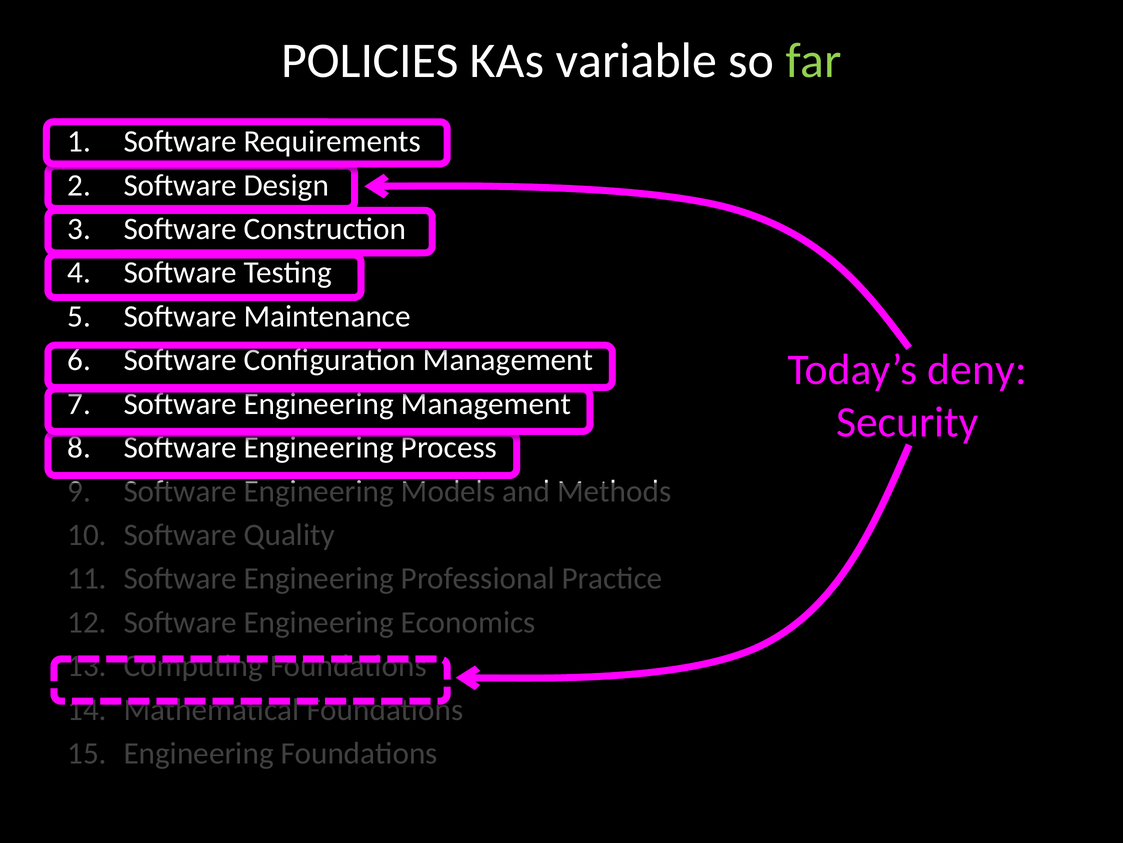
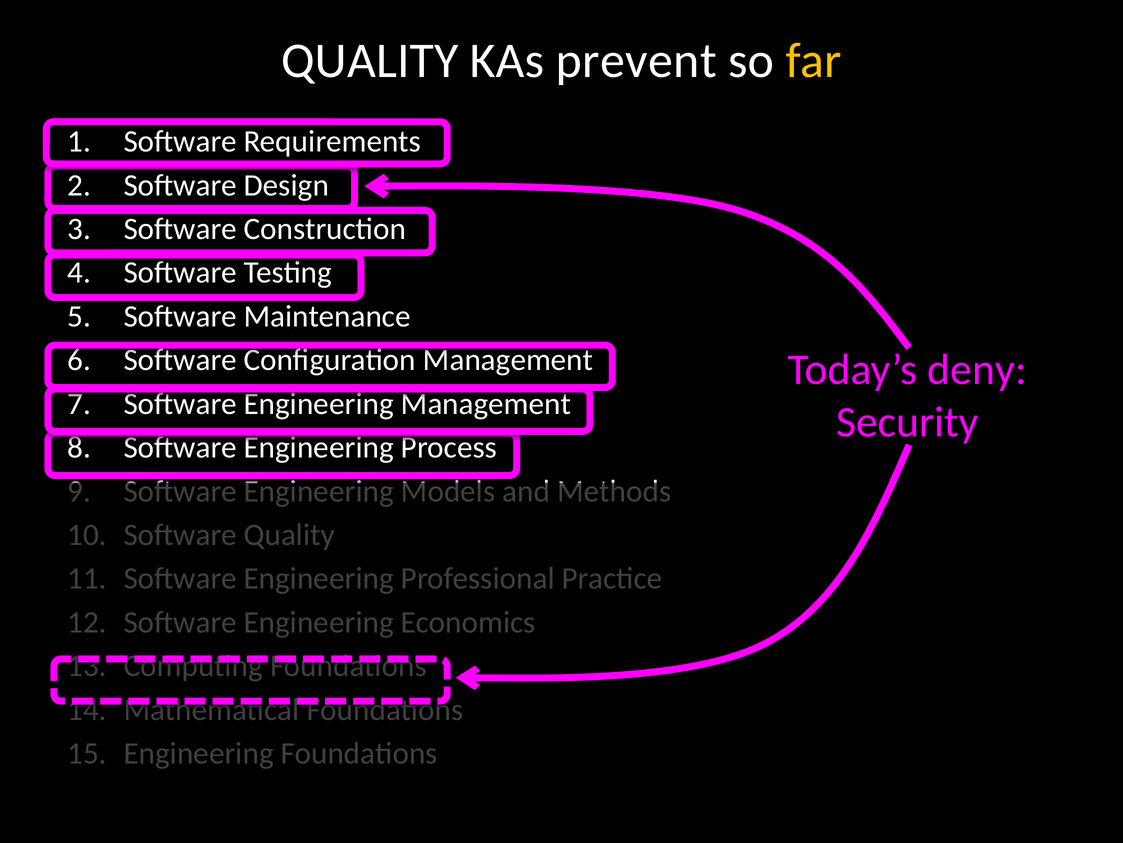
POLICIES at (370, 61): POLICIES -> QUALITY
variable: variable -> prevent
far colour: light green -> yellow
